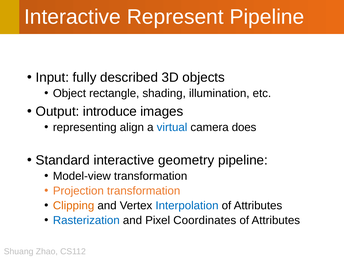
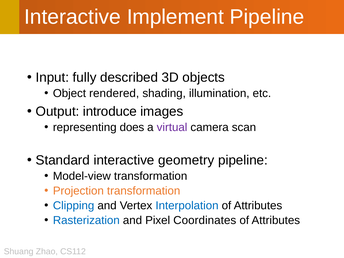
Represent: Represent -> Implement
rectangle: rectangle -> rendered
align: align -> does
virtual colour: blue -> purple
does: does -> scan
Clipping colour: orange -> blue
